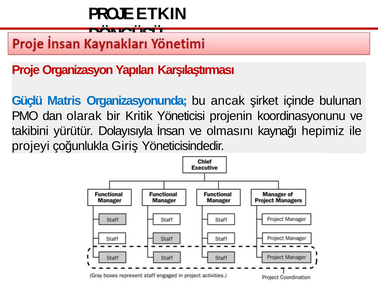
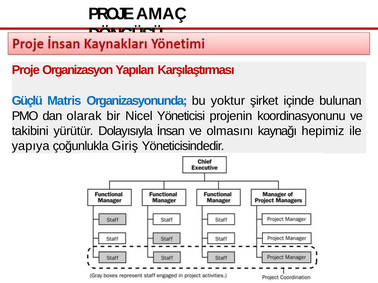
ETKIN: ETKIN -> AMAÇ
ancak: ancak -> yoktur
Kritik: Kritik -> Nicel
projeyi: projeyi -> yapıya
